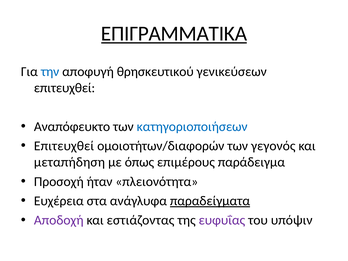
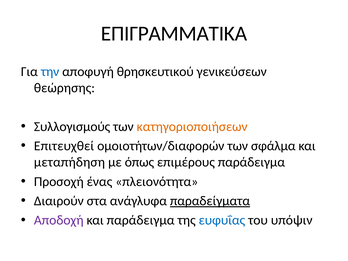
ΕΠΙΓΡΑΜΜΑΤΙΚΑ underline: present -> none
επιτευχθεί at (65, 88): επιτευχθεί -> θεώρησης
Αναπόφευκτο: Αναπόφευκτο -> Συλλογισμούς
κατηγοριοποιήσεων colour: blue -> orange
γεγονός: γεγονός -> σφάλμα
ήταν: ήταν -> ένας
Ευχέρεια: Ευχέρεια -> Διαιρούν
και εστιάζοντας: εστιάζοντας -> παράδειγμα
ευφυΐας colour: purple -> blue
